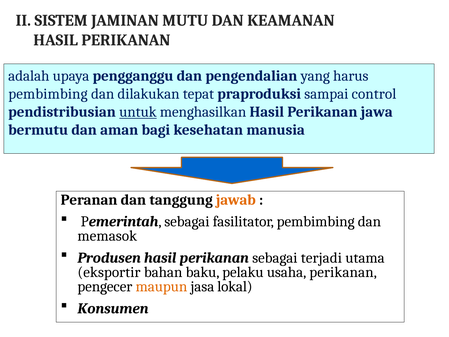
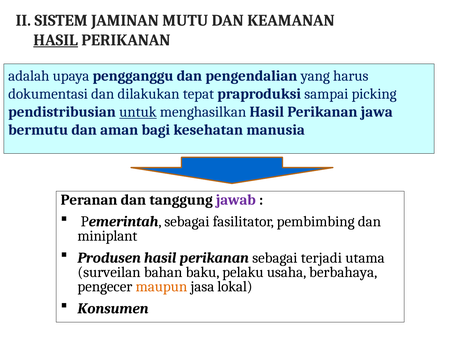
HASIL at (56, 40) underline: none -> present
pembimbing at (48, 94): pembimbing -> dokumentasi
control: control -> picking
jawab colour: orange -> purple
memasok: memasok -> miniplant
eksportir: eksportir -> surveilan
usaha perikanan: perikanan -> berbahaya
